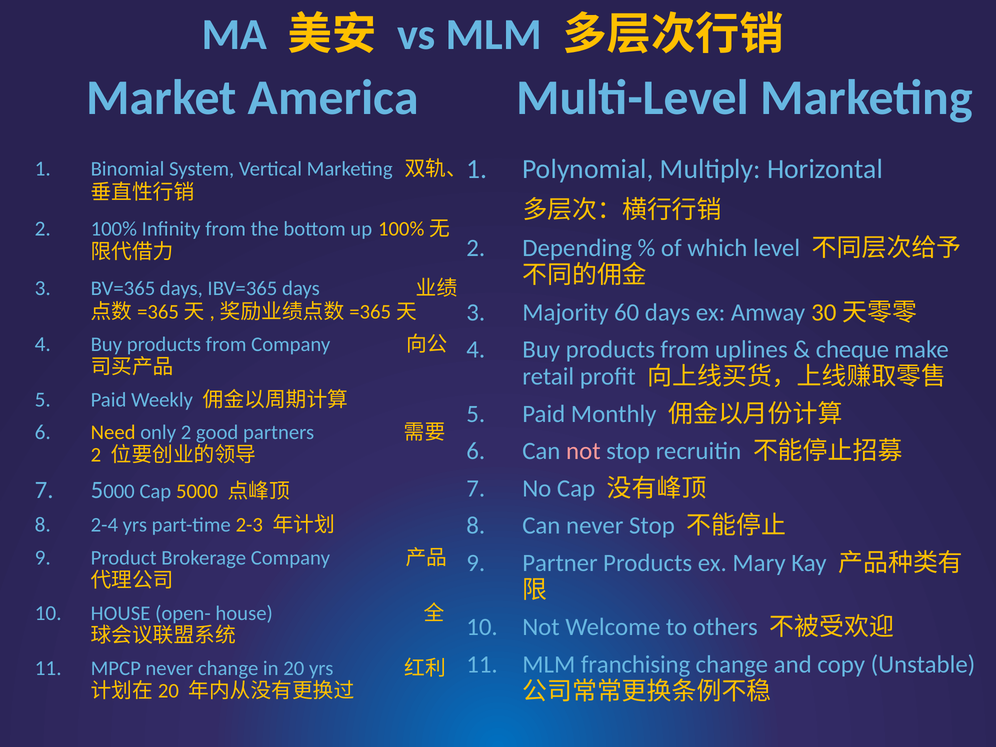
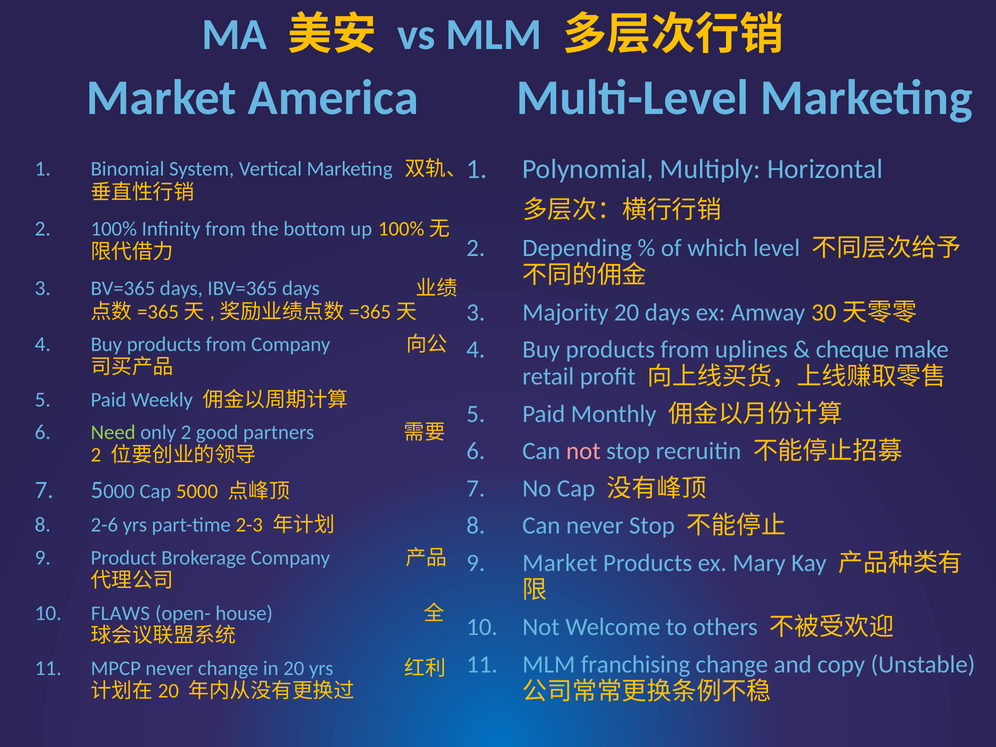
Majority 60: 60 -> 20
Need colour: yellow -> light green
2-4: 2-4 -> 2-6
Partner at (560, 563): Partner -> Market
HOUSE at (121, 613): HOUSE -> FLAWS
